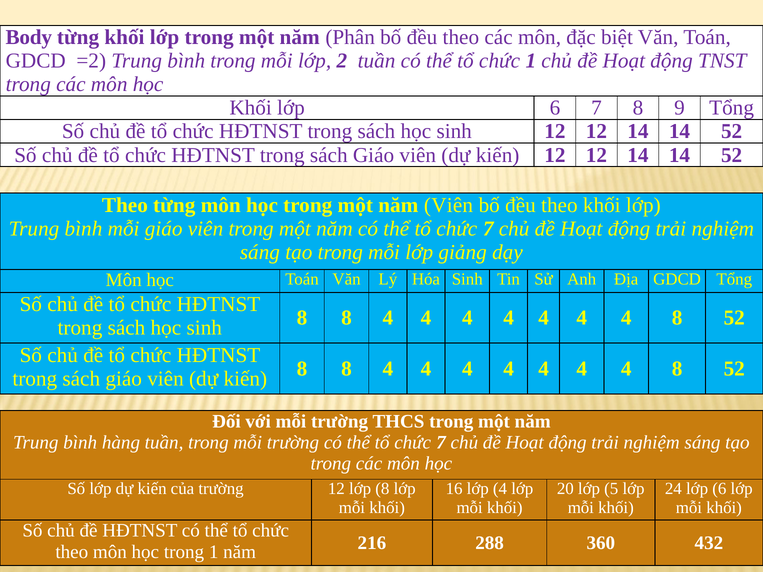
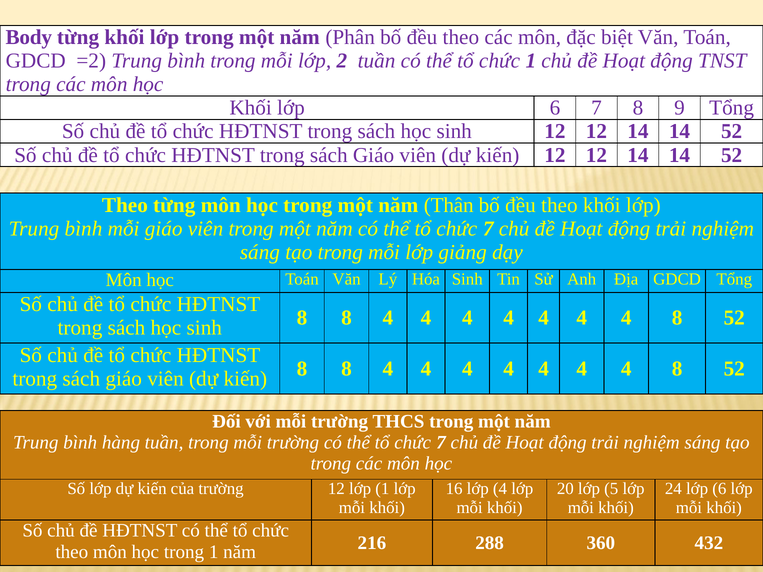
năm Viên: Viên -> Thân
lớp 8: 8 -> 1
